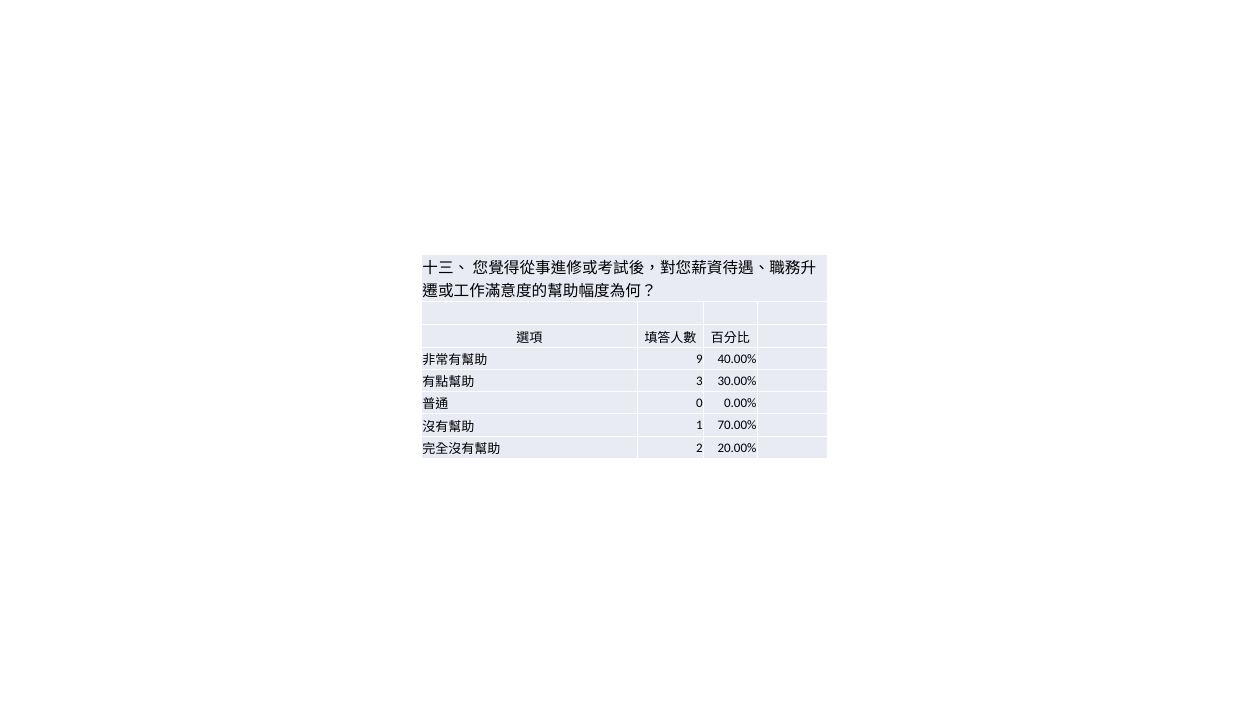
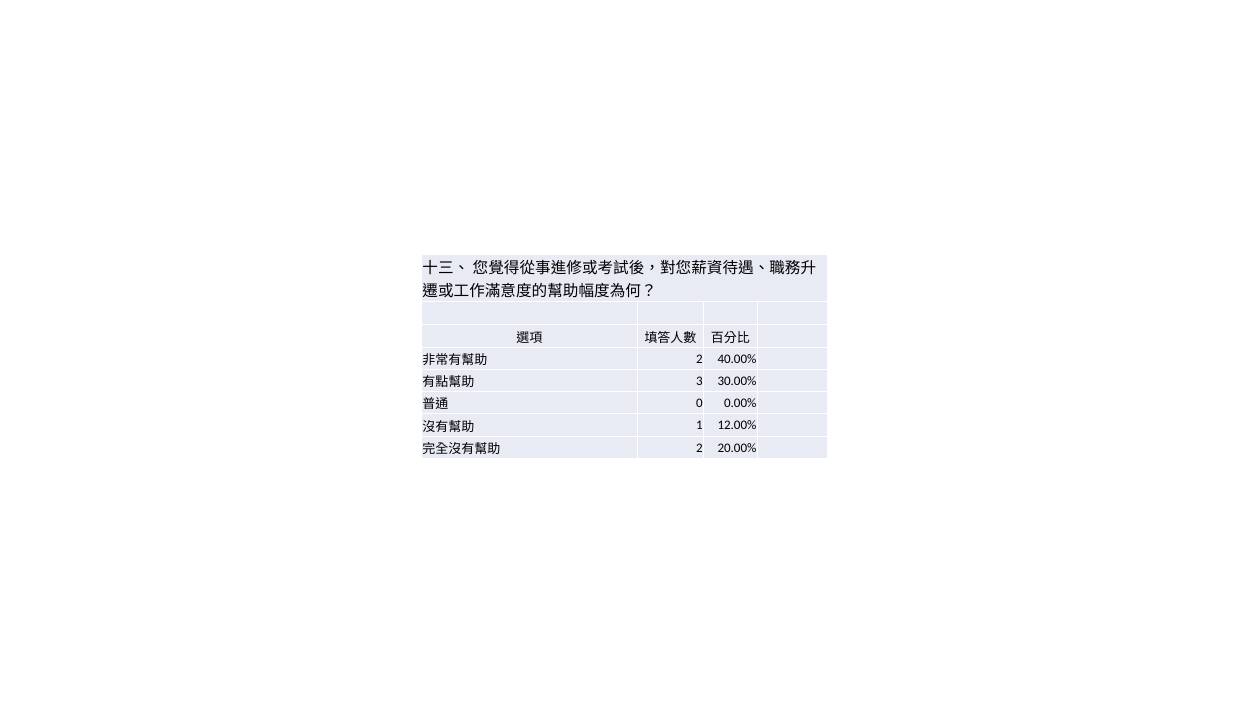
9 at (699, 359): 9 -> 2
70.00%: 70.00% -> 12.00%
